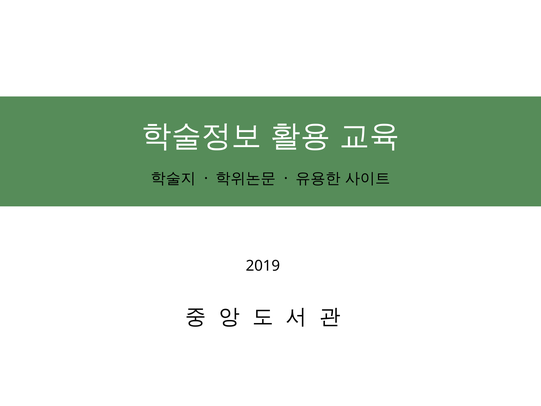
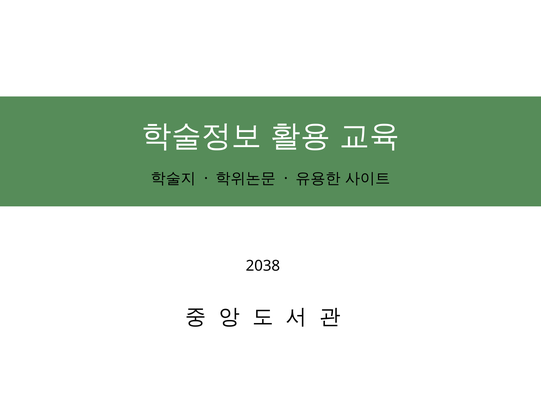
2019: 2019 -> 2038
